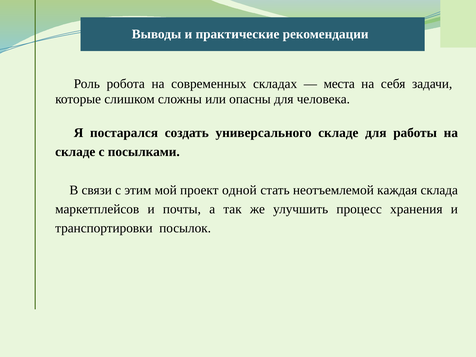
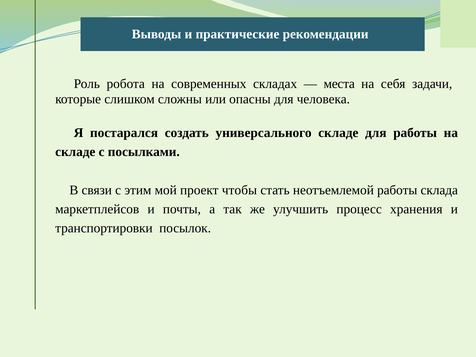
одной: одной -> чтобы
неотъемлемой каждая: каждая -> работы
